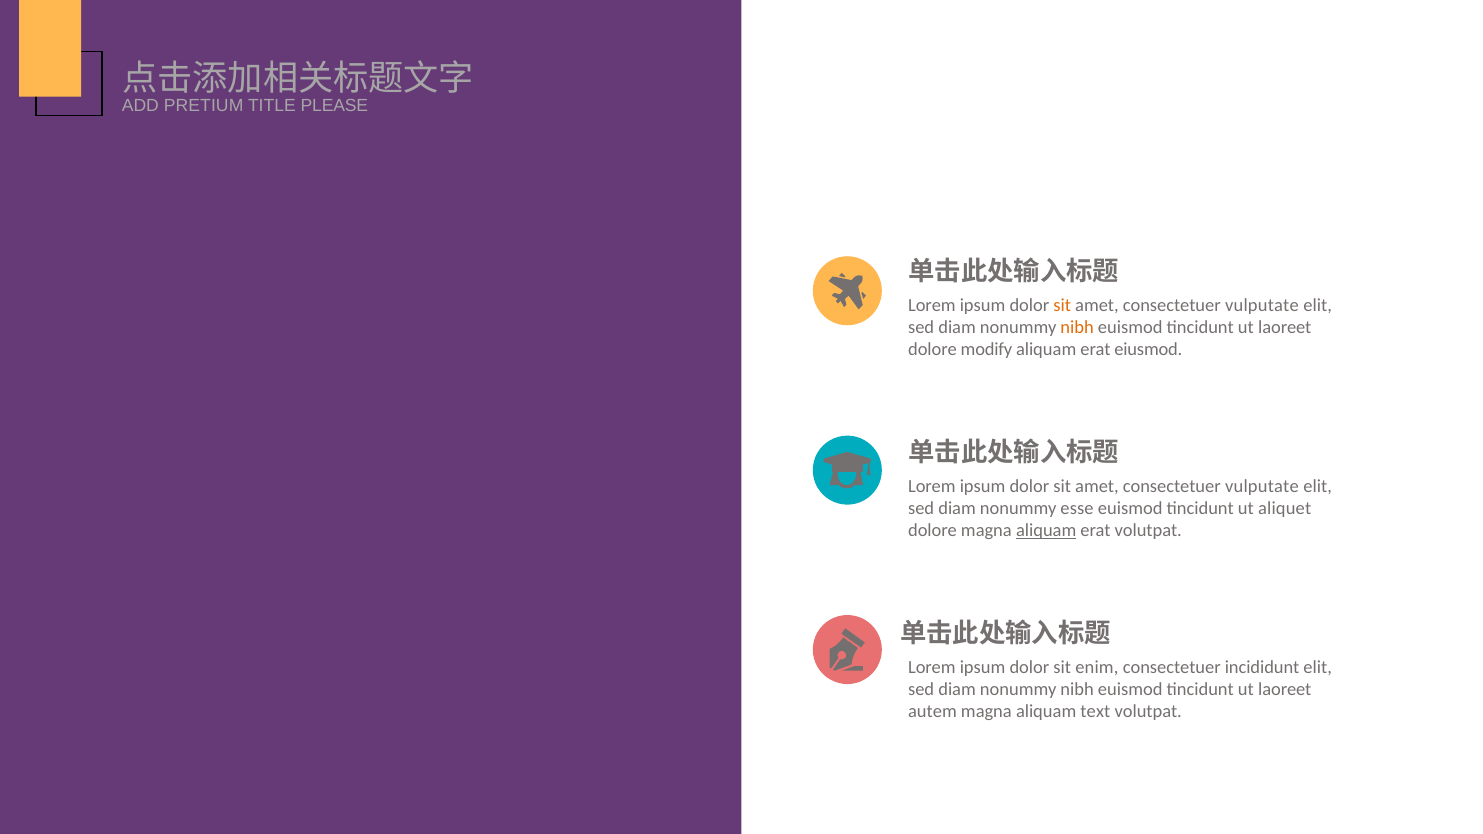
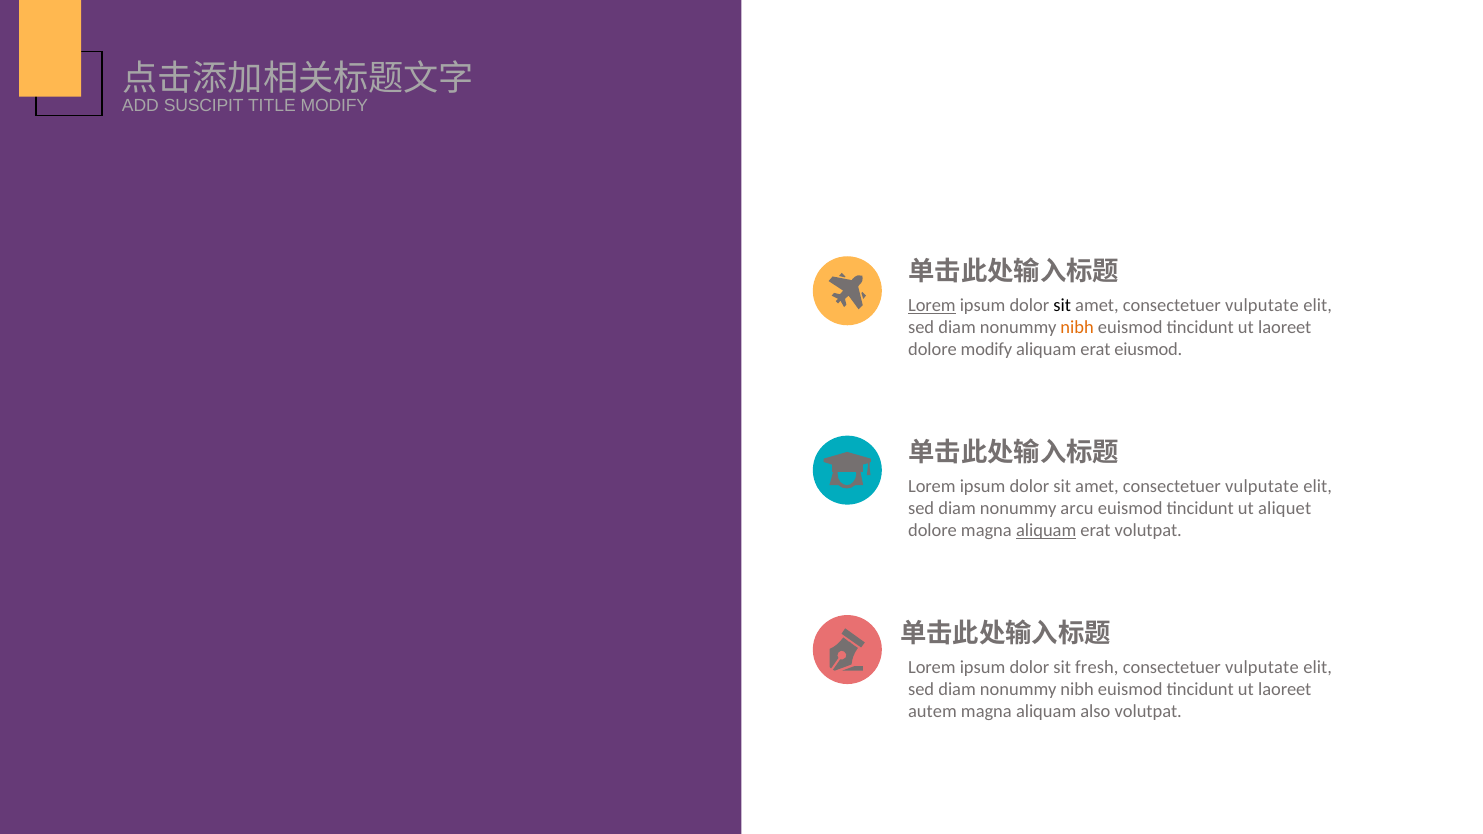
PRETIUM: PRETIUM -> SUSCIPIT
TITLE PLEASE: PLEASE -> MODIFY
Lorem at (932, 305) underline: none -> present
sit at (1062, 305) colour: orange -> black
esse: esse -> arcu
enim: enim -> fresh
incididunt at (1262, 667): incididunt -> vulputate
text: text -> also
